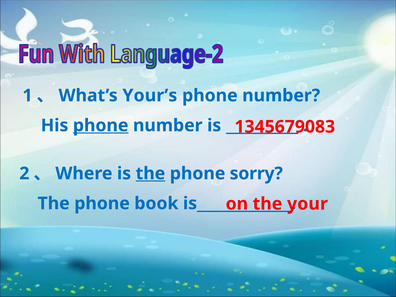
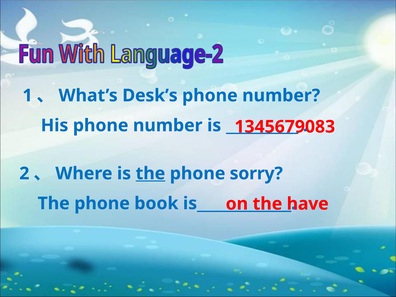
Your’s: Your’s -> Desk’s
phone at (101, 125) underline: present -> none
your: your -> have
